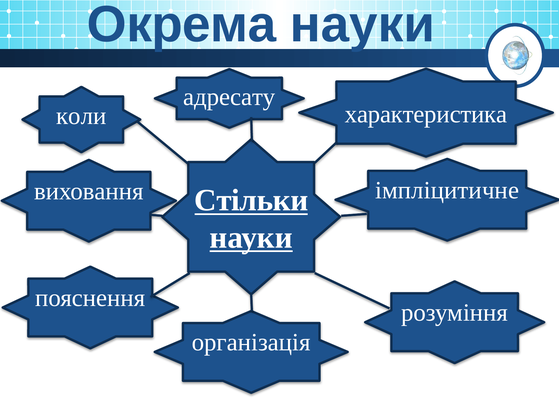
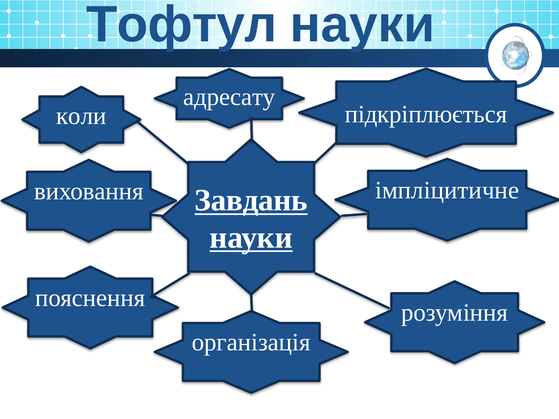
Окрема: Окрема -> Тофтул
характеристика: характеристика -> підкріплюється
Стільки: Стільки -> Завдань
